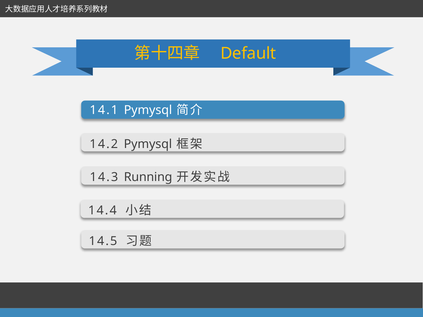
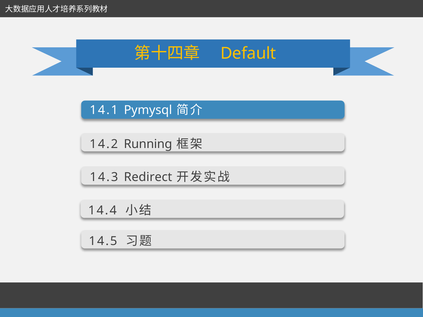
14.2 Pymysql: Pymysql -> Running
Running: Running -> Redirect
